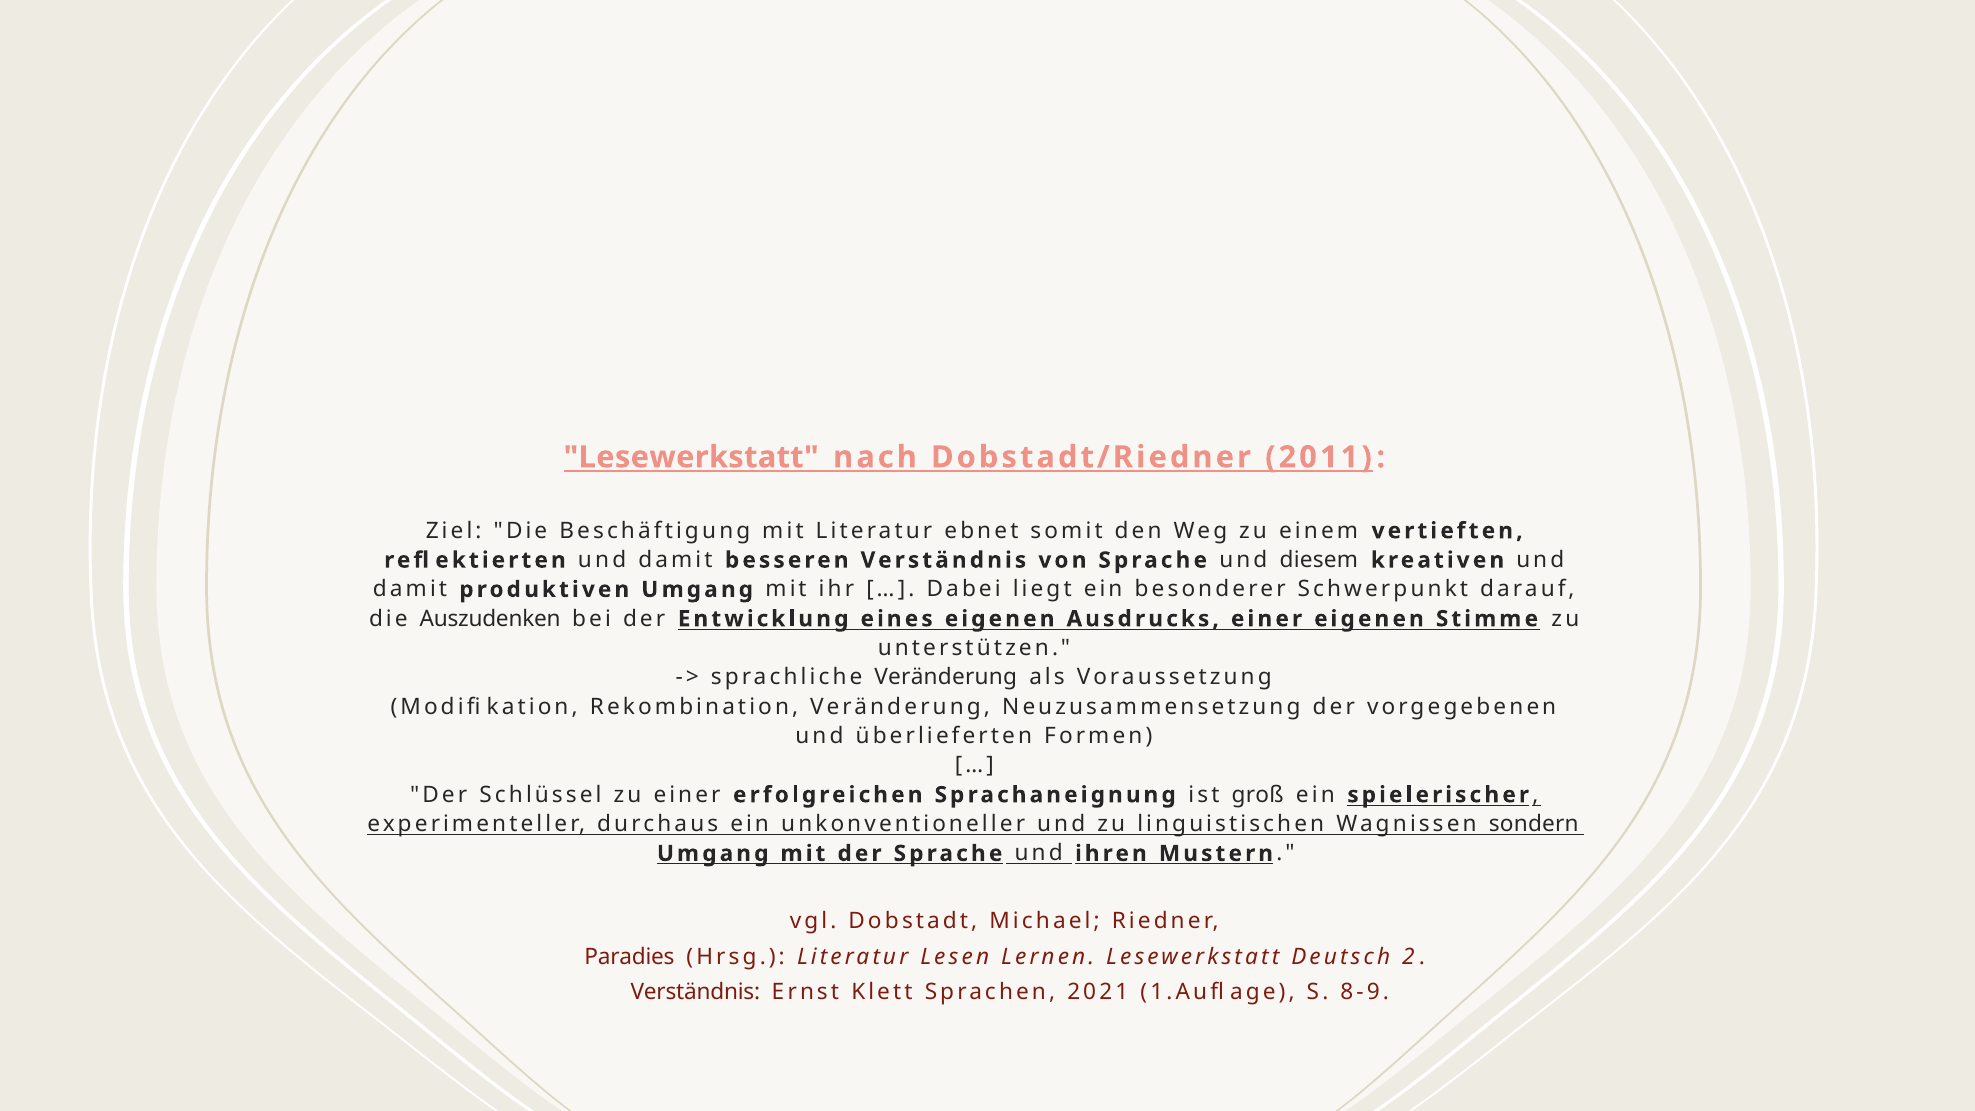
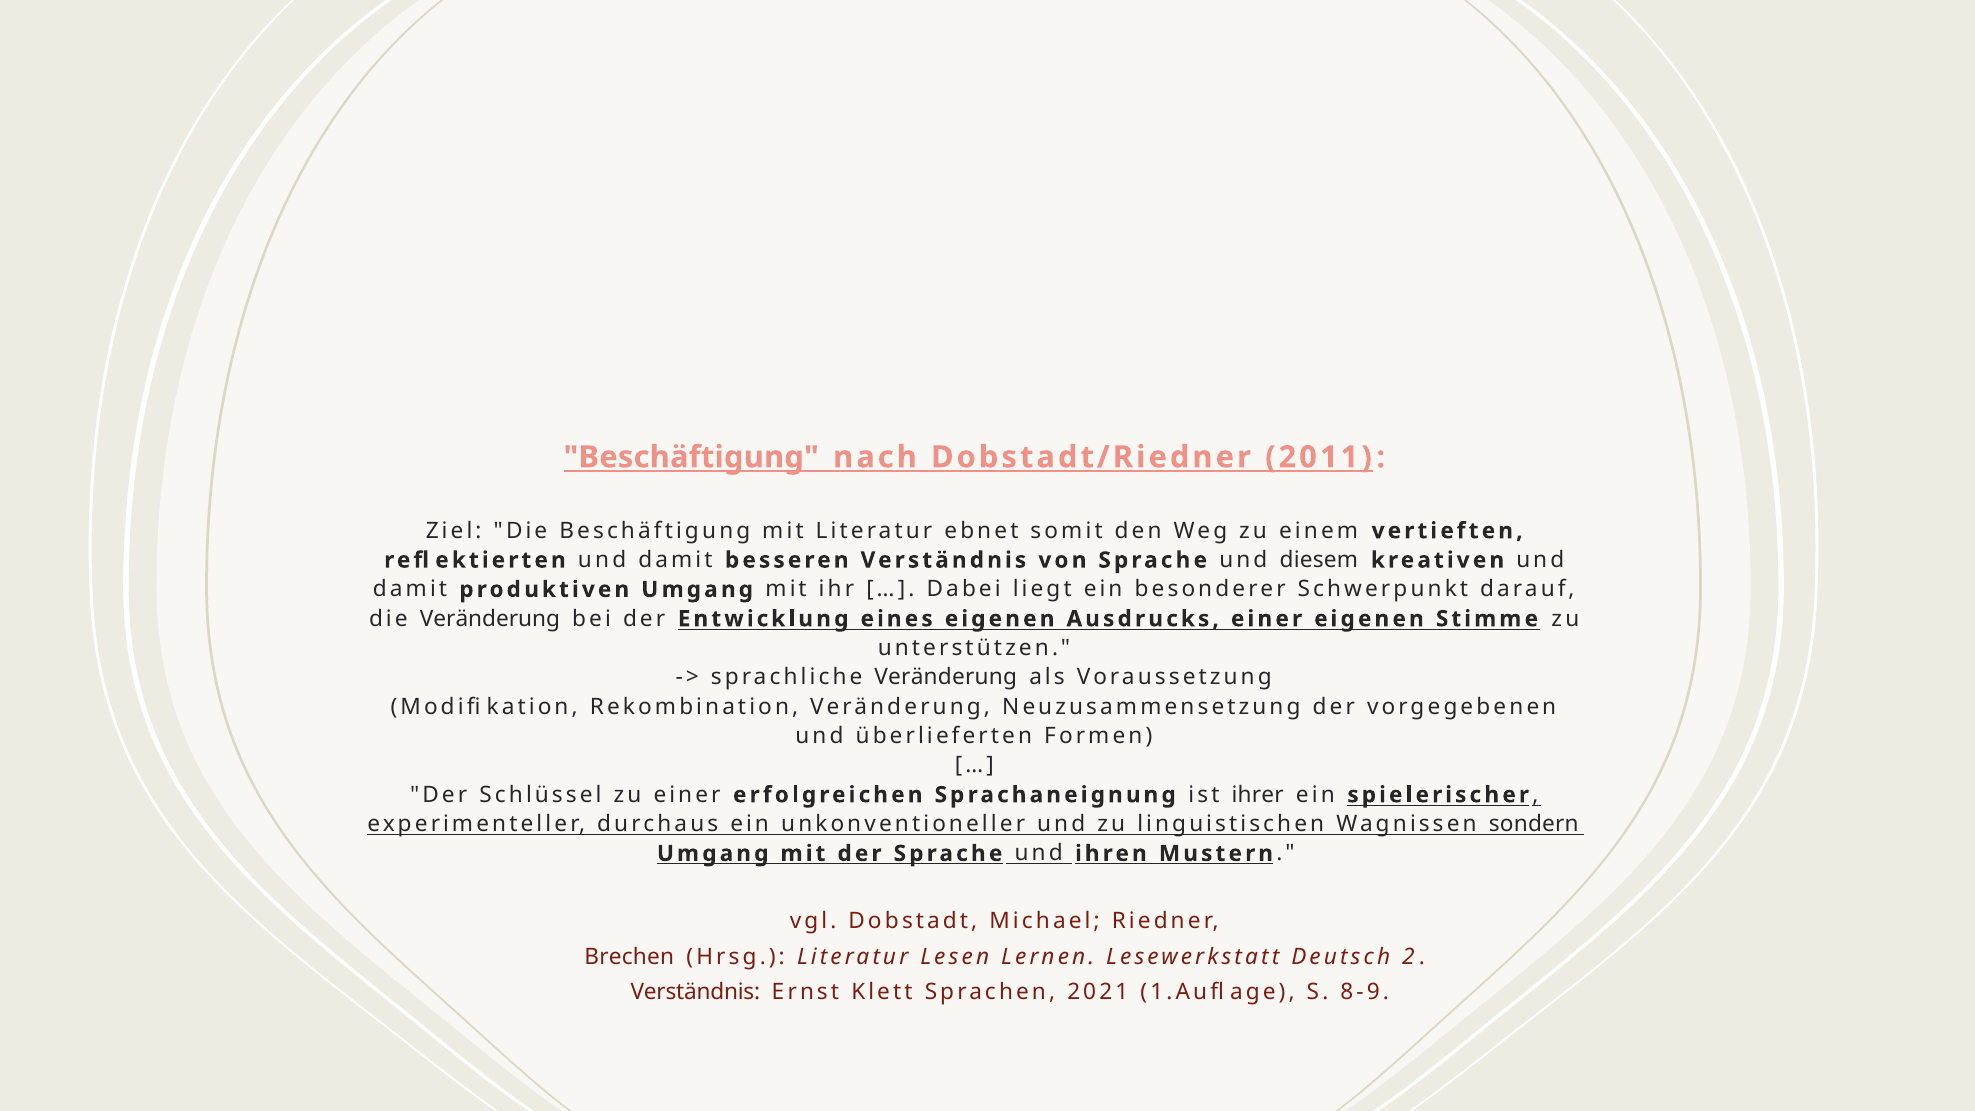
Lesewerkstatt at (691, 457): Lesewerkstatt -> Beschäftigung
die Auszudenken: Auszudenken -> Veränderung
groß: groß -> ihrer
Paradies: Paradies -> Brechen
